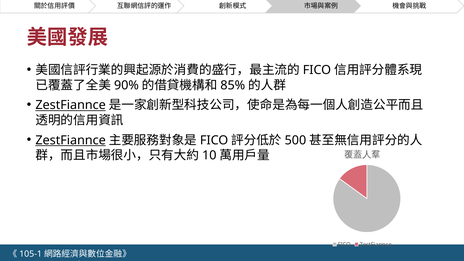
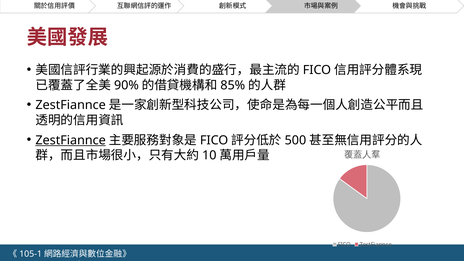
ZestFiannce at (71, 105) underline: present -> none
